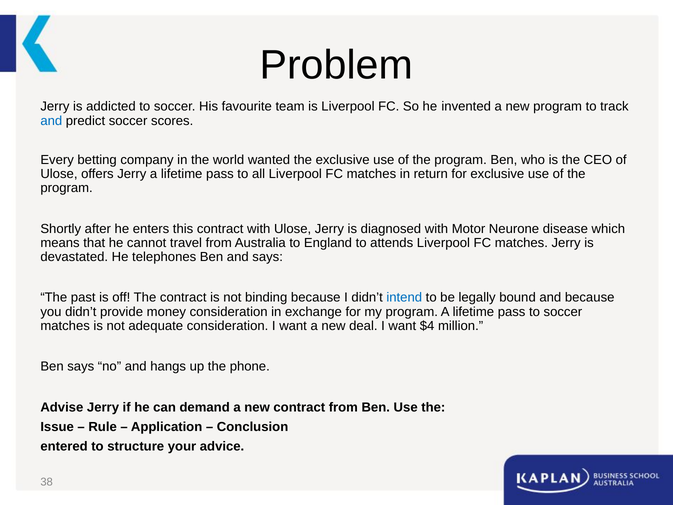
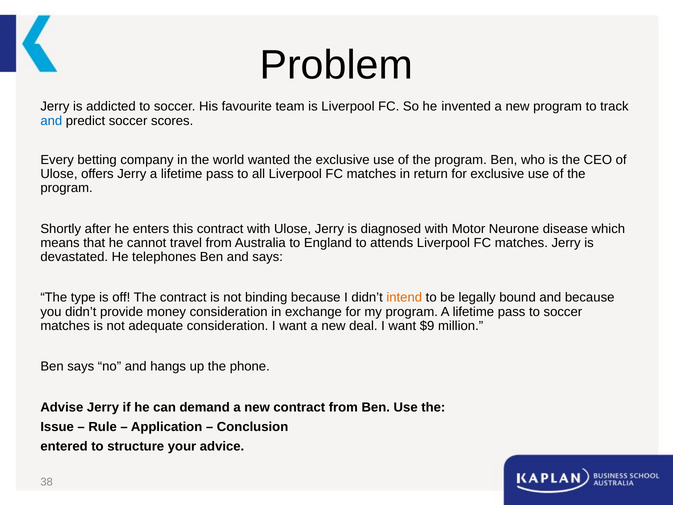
past: past -> type
intend colour: blue -> orange
$4: $4 -> $9
